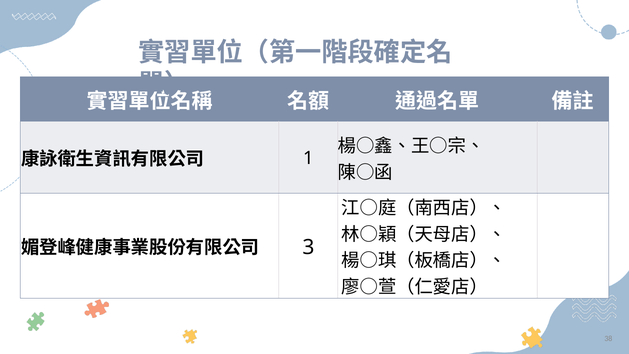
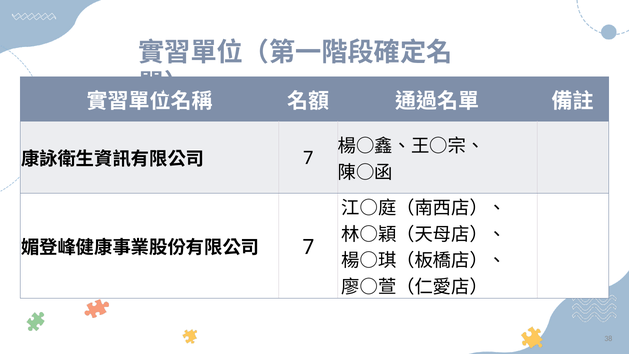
1 at (308, 158): 1 -> 7
3 at (308, 247): 3 -> 7
